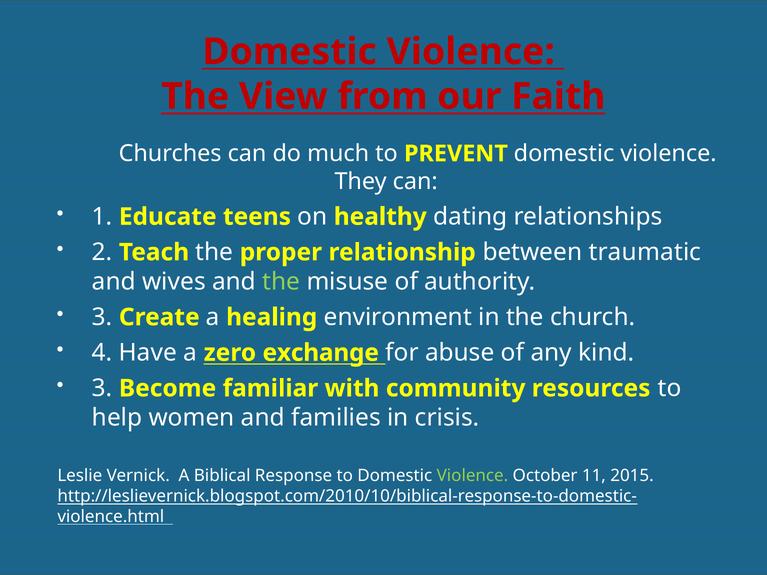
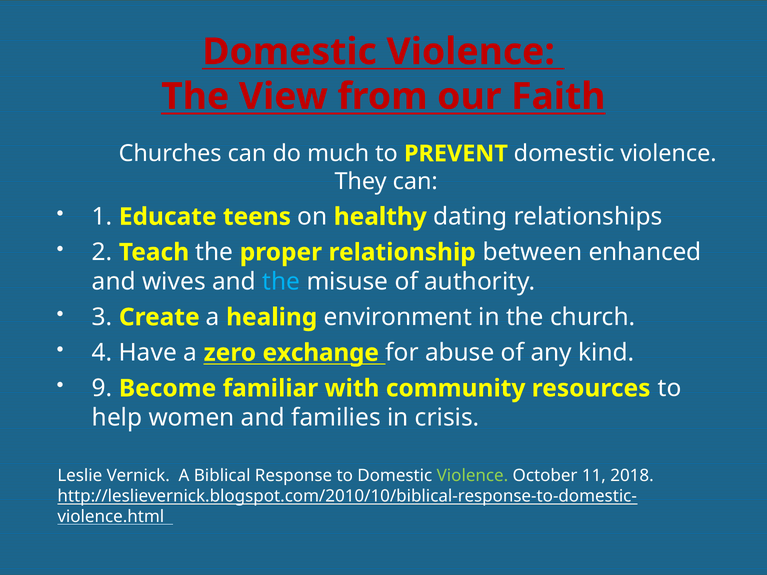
traumatic: traumatic -> enhanced
the at (281, 282) colour: light green -> light blue
3 at (102, 388): 3 -> 9
2015: 2015 -> 2018
